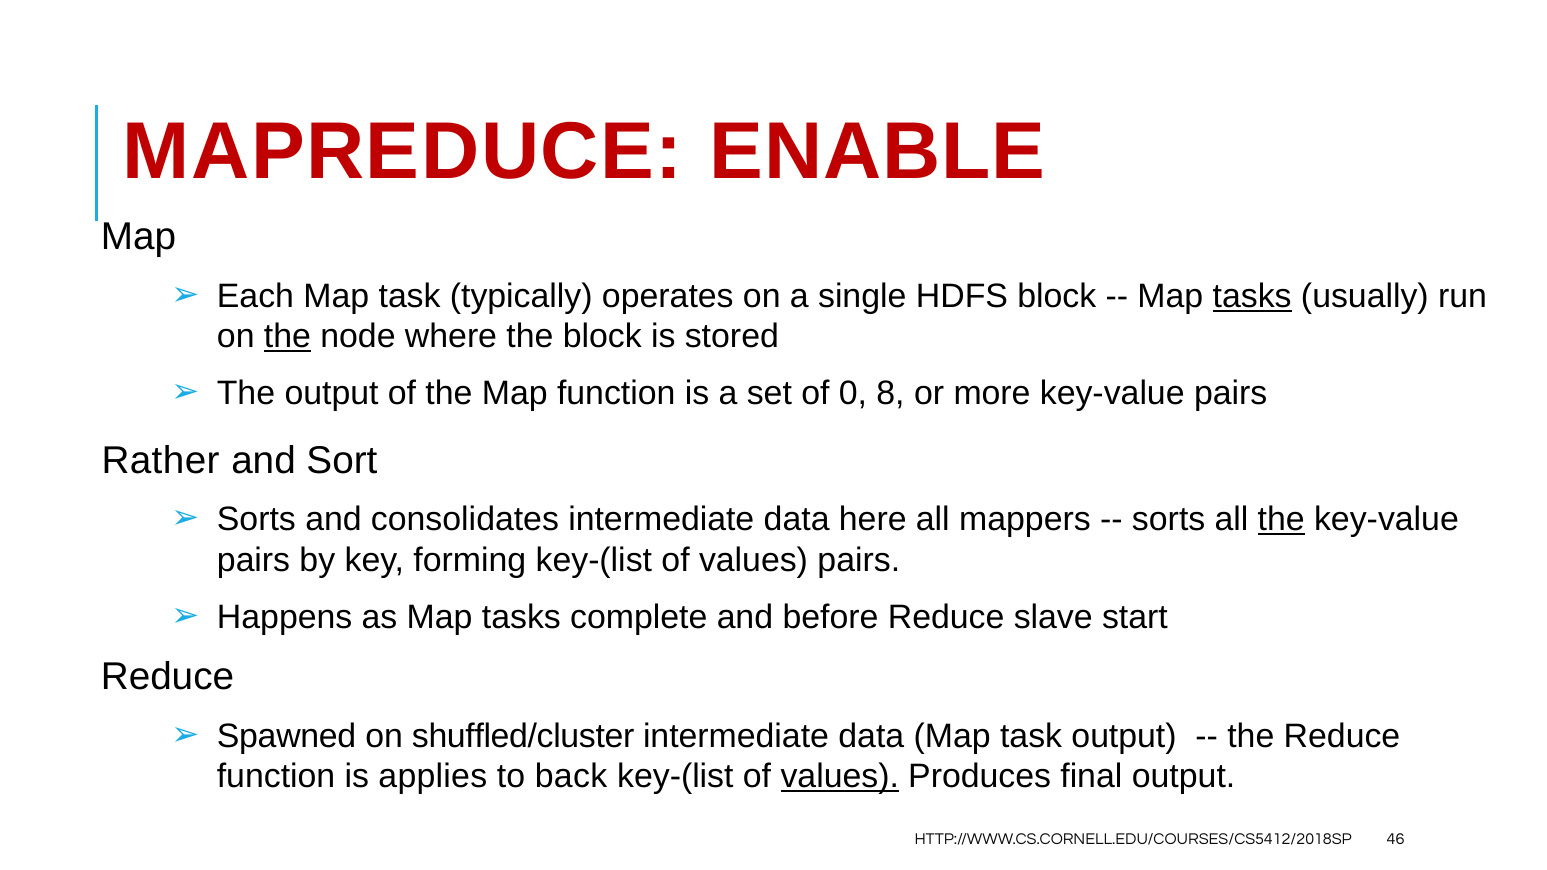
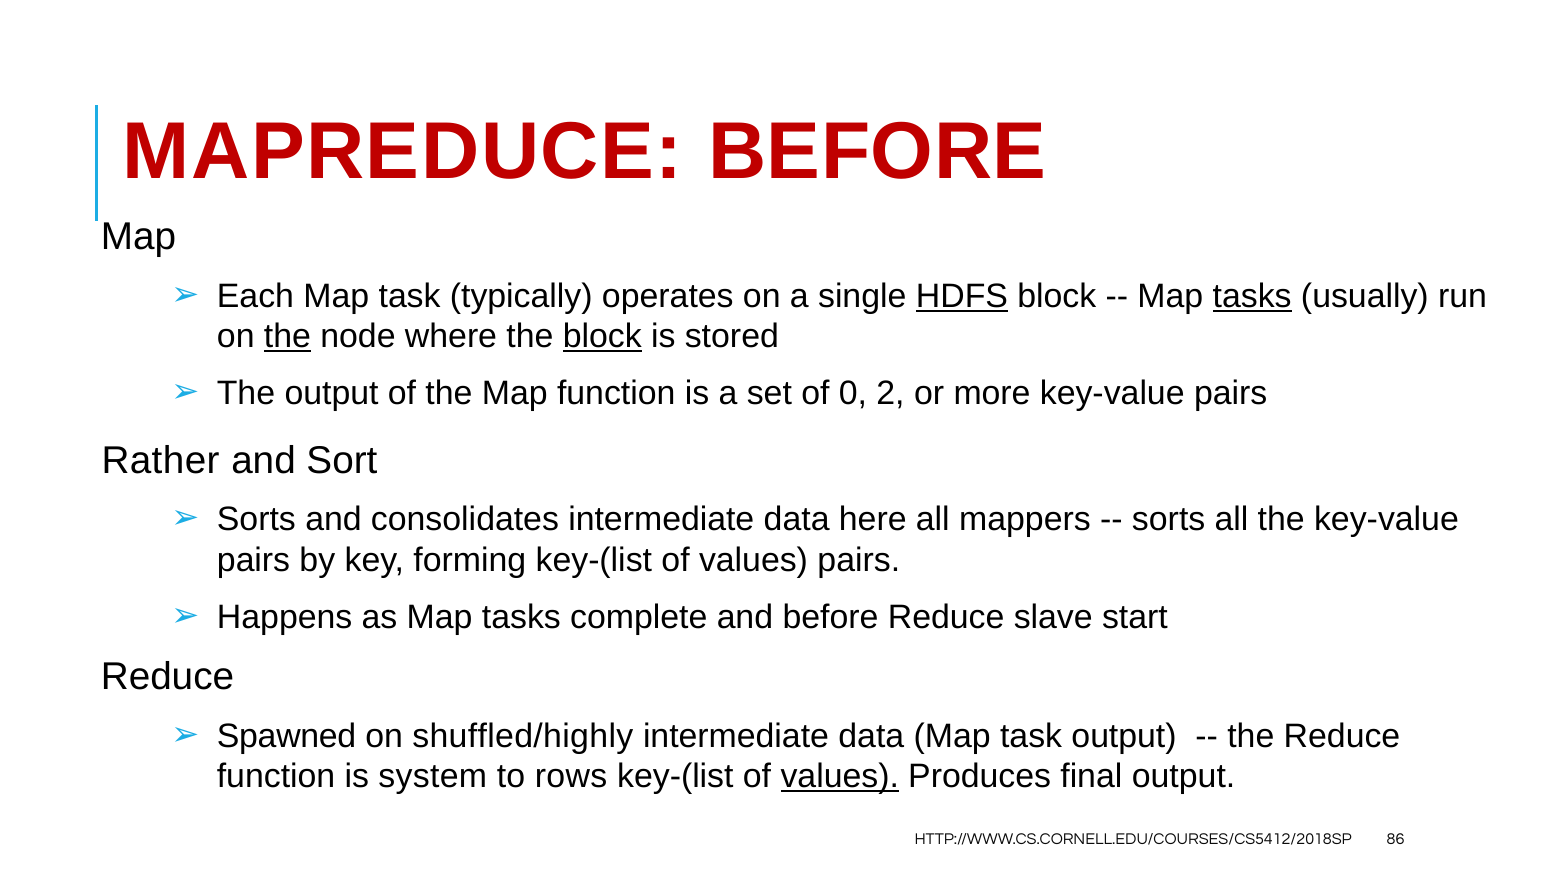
MAPREDUCE ENABLE: ENABLE -> BEFORE
HDFS underline: none -> present
block at (602, 337) underline: none -> present
8: 8 -> 2
the at (1281, 520) underline: present -> none
shuffled/cluster: shuffled/cluster -> shuffled/highly
applies: applies -> system
back: back -> rows
46: 46 -> 86
